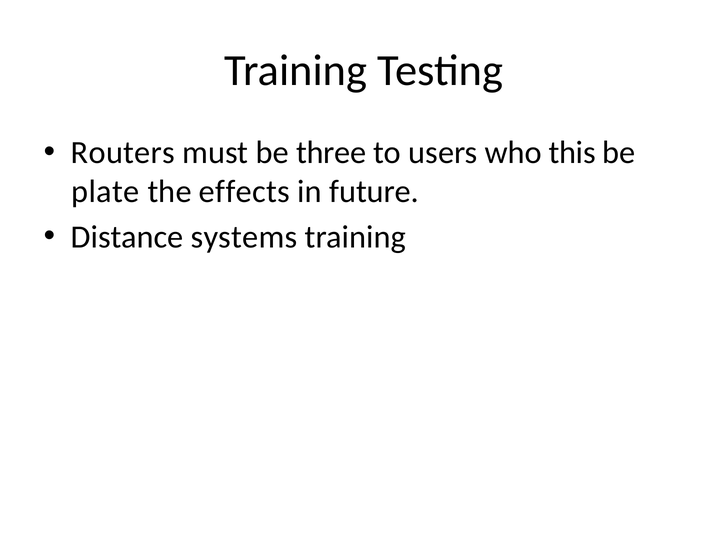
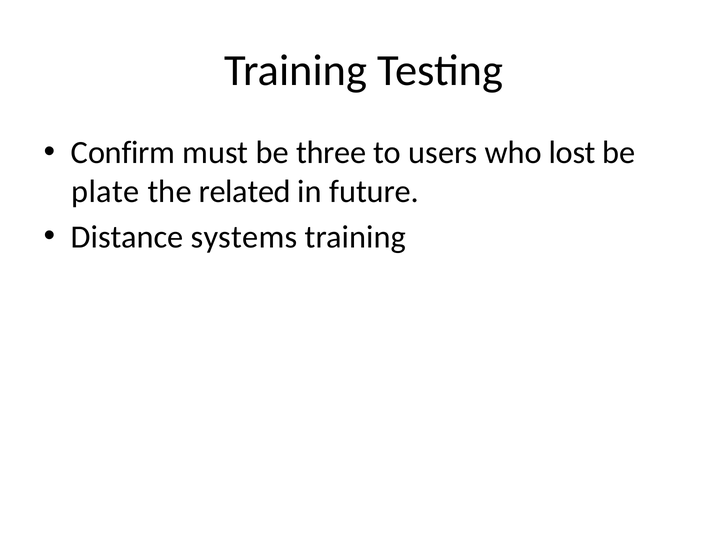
Routers: Routers -> Confirm
this: this -> lost
effects: effects -> related
